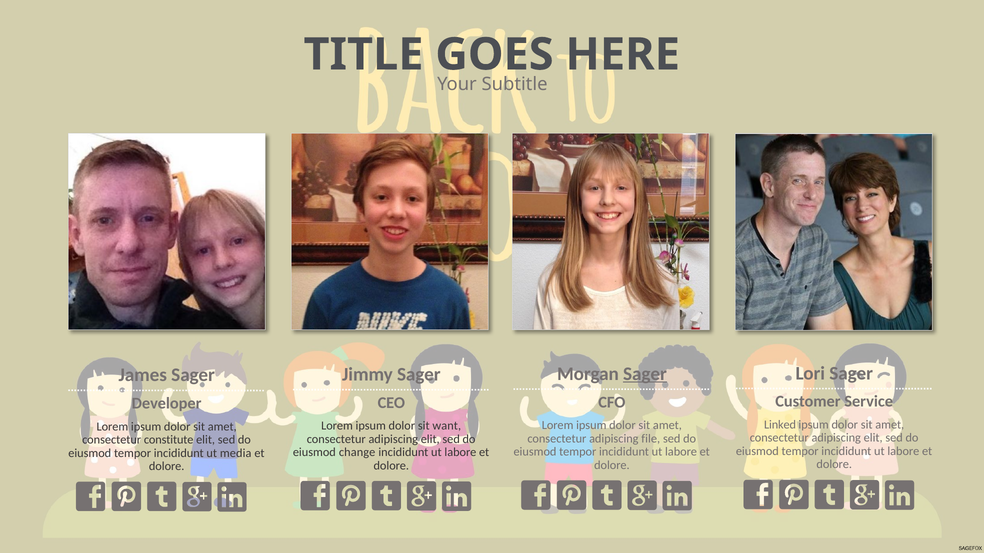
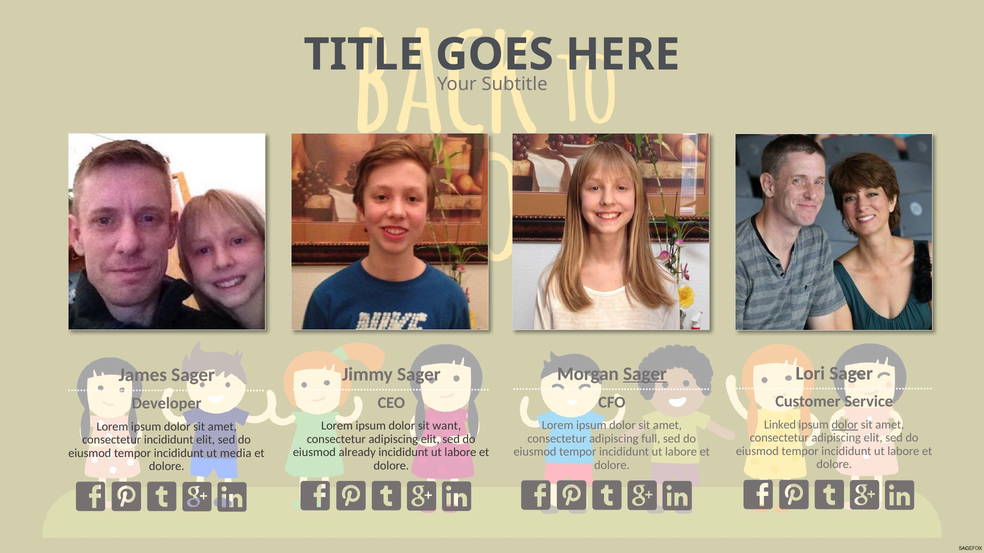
dolor at (845, 425) underline: none -> present
file: file -> full
consectetur constitute: constitute -> incididunt
change: change -> already
